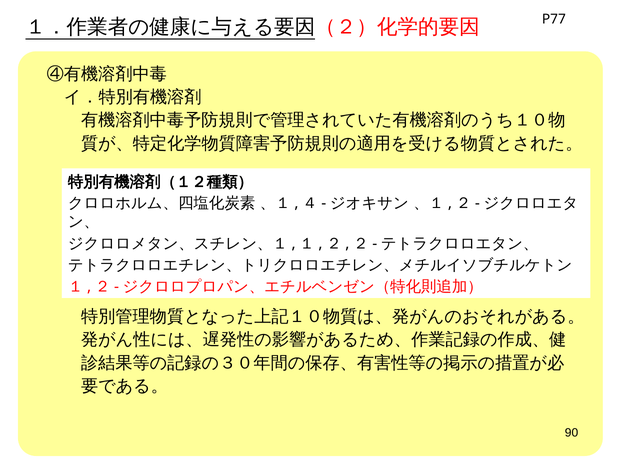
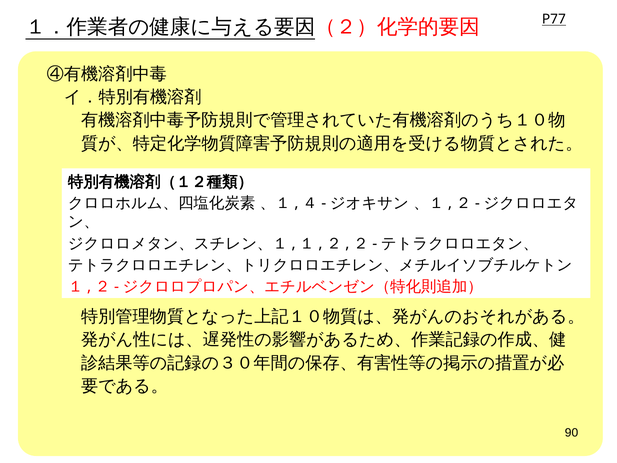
P77 underline: none -> present
